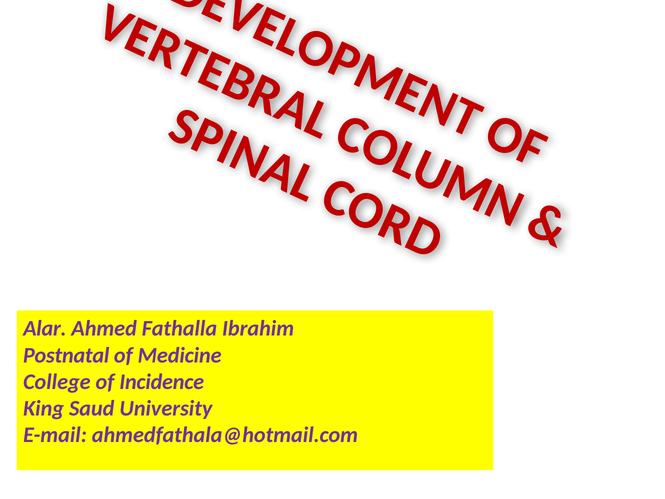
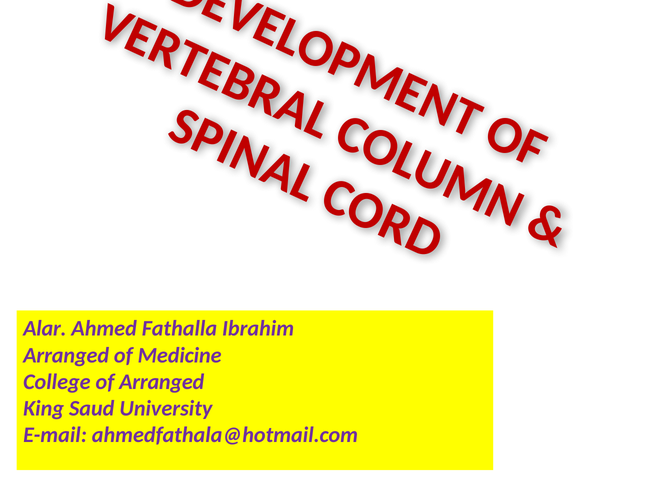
Postnatal at (66, 355): Postnatal -> Arranged
of Incidence: Incidence -> Arranged
